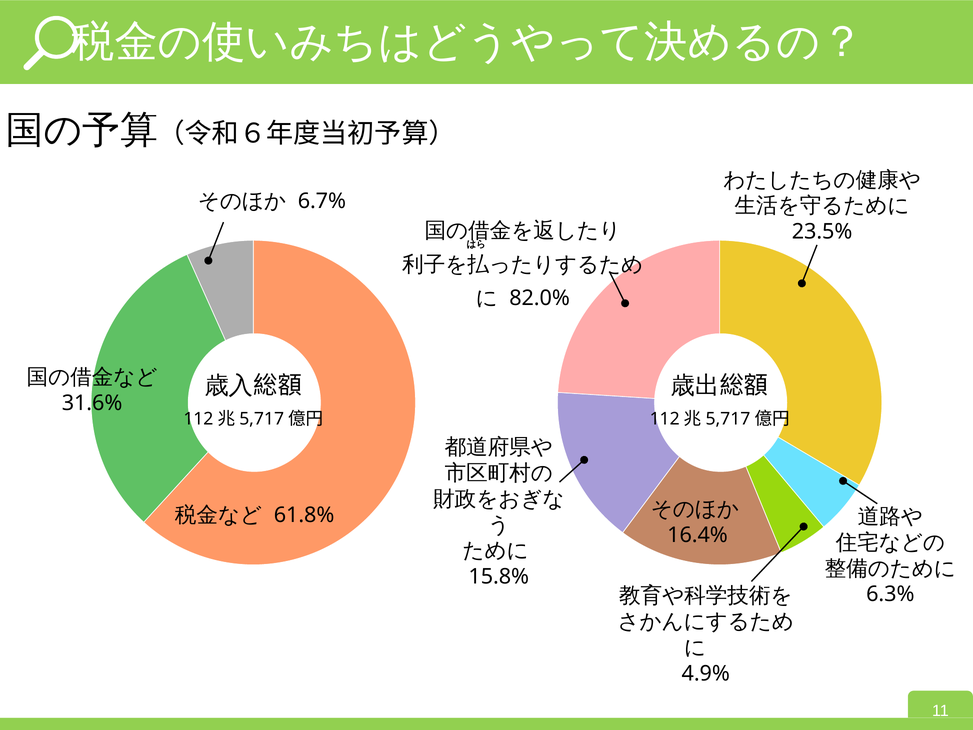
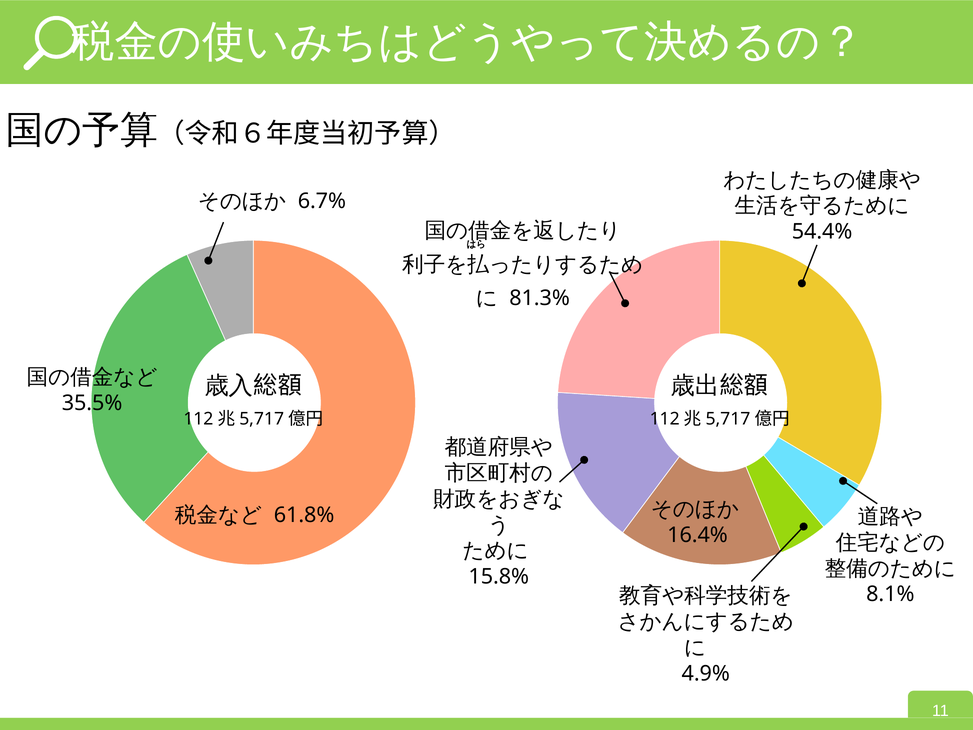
23.5%: 23.5% -> 54.4%
82.0%: 82.0% -> 81.3%
31.6%: 31.6% -> 35.5%
6.3%: 6.3% -> 8.1%
